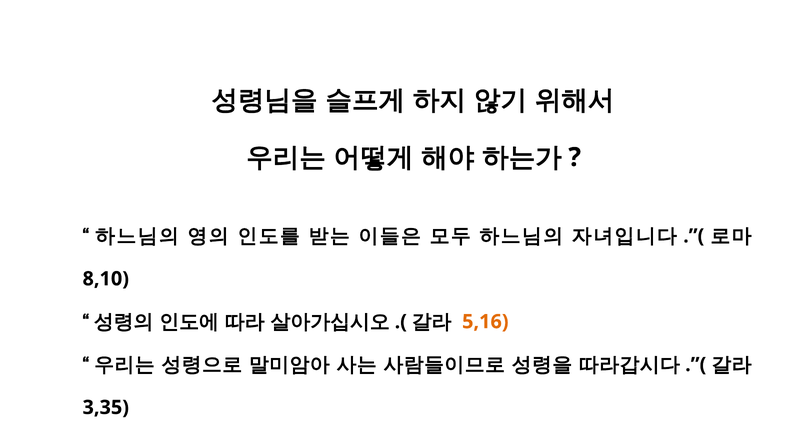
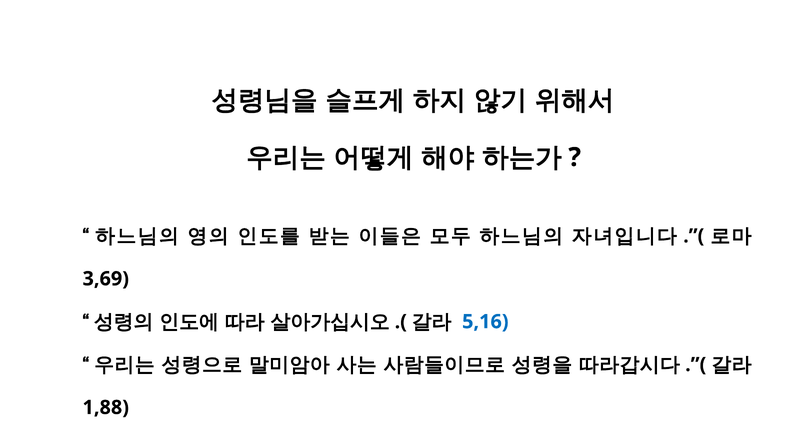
8,10: 8,10 -> 3,69
5,16 colour: orange -> blue
3,35: 3,35 -> 1,88
